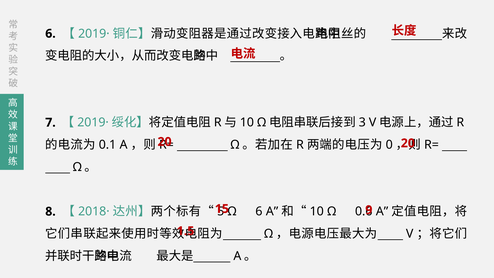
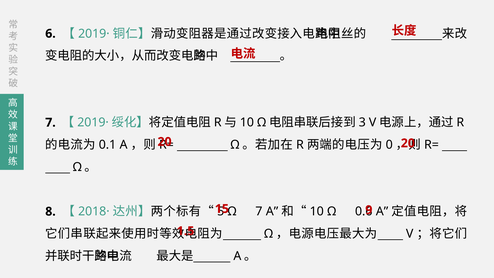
Ω 6: 6 -> 7
